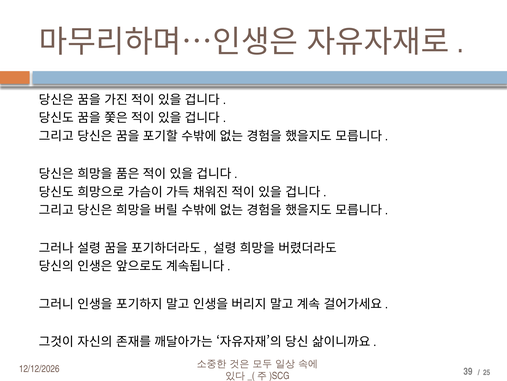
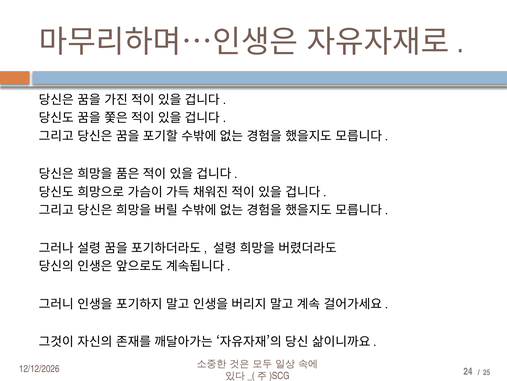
39: 39 -> 24
